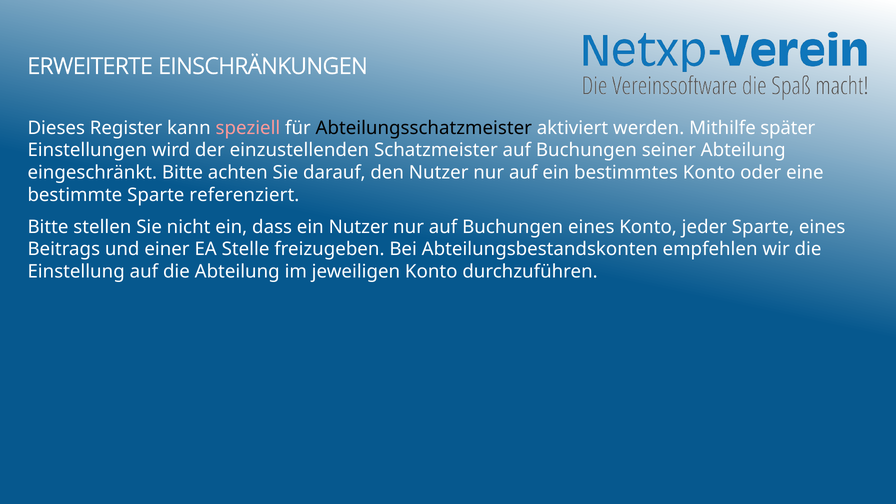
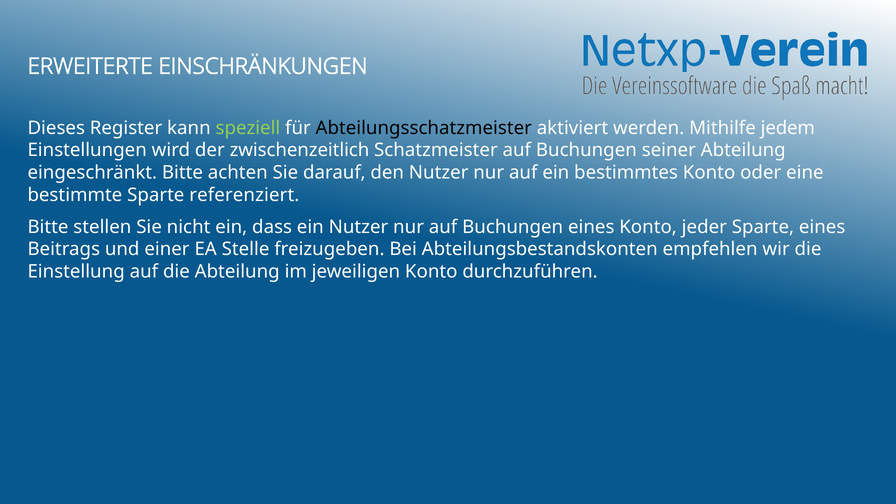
speziell colour: pink -> light green
später: später -> jedem
einzustellenden: einzustellenden -> zwischenzeitlich
